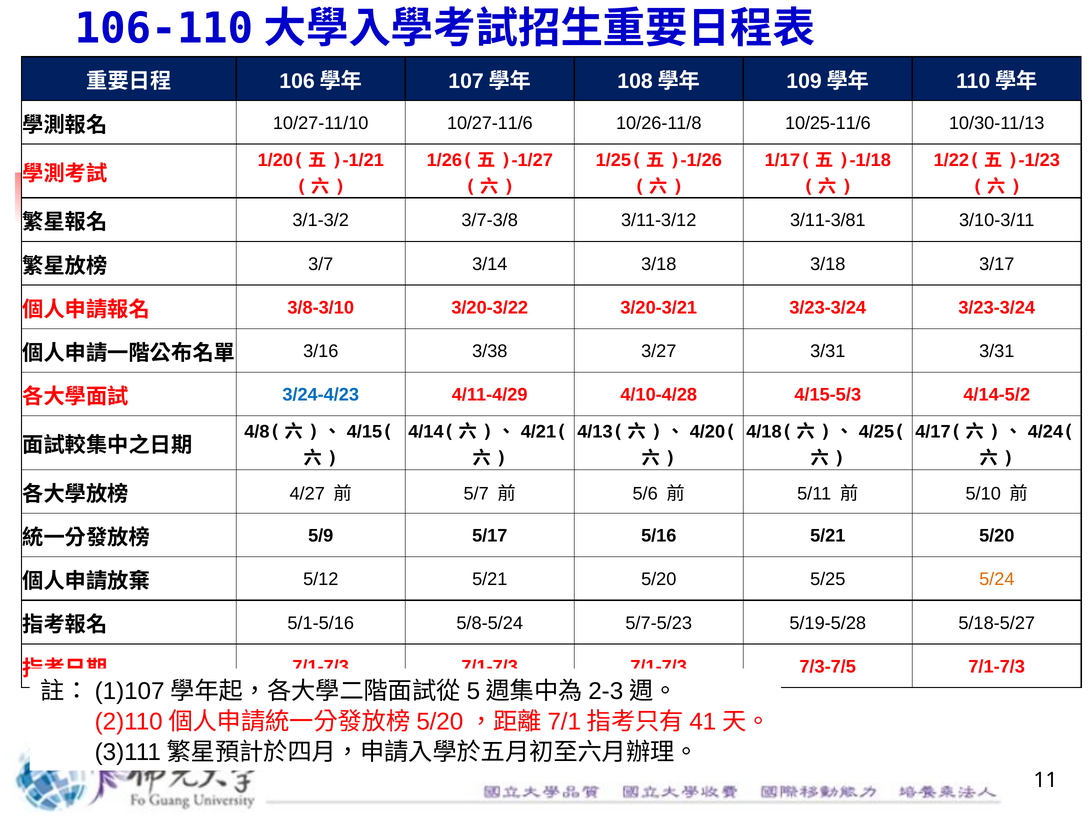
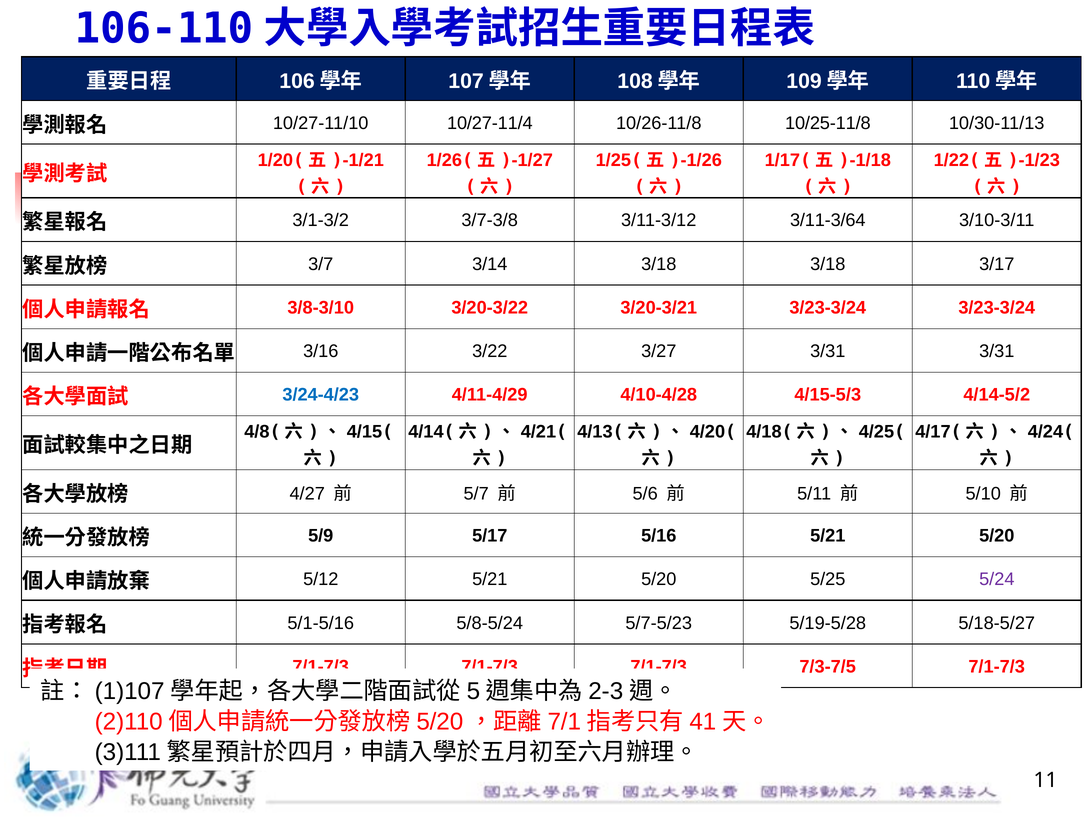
10/27-11/6: 10/27-11/6 -> 10/27-11/4
10/25-11/6: 10/25-11/6 -> 10/25-11/8
3/11-3/81: 3/11-3/81 -> 3/11-3/64
3/38: 3/38 -> 3/22
5/24 colour: orange -> purple
